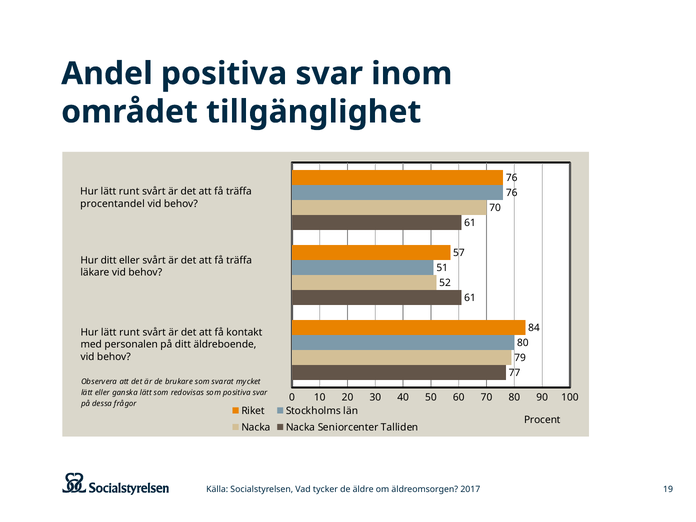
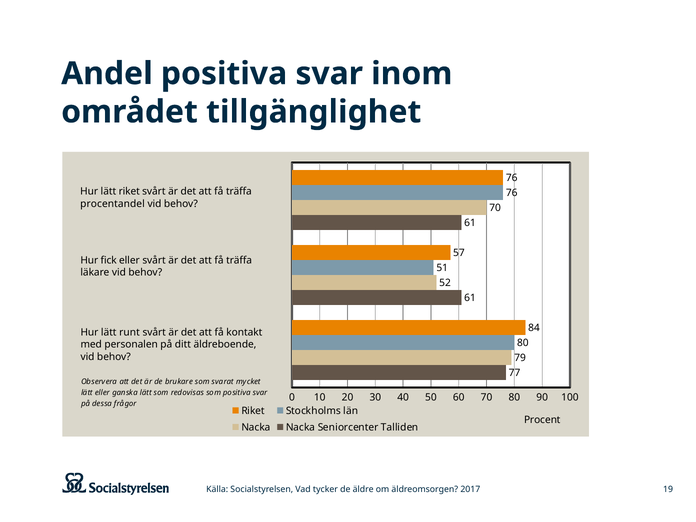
runt at (129, 192): runt -> riket
Hur ditt: ditt -> fick
